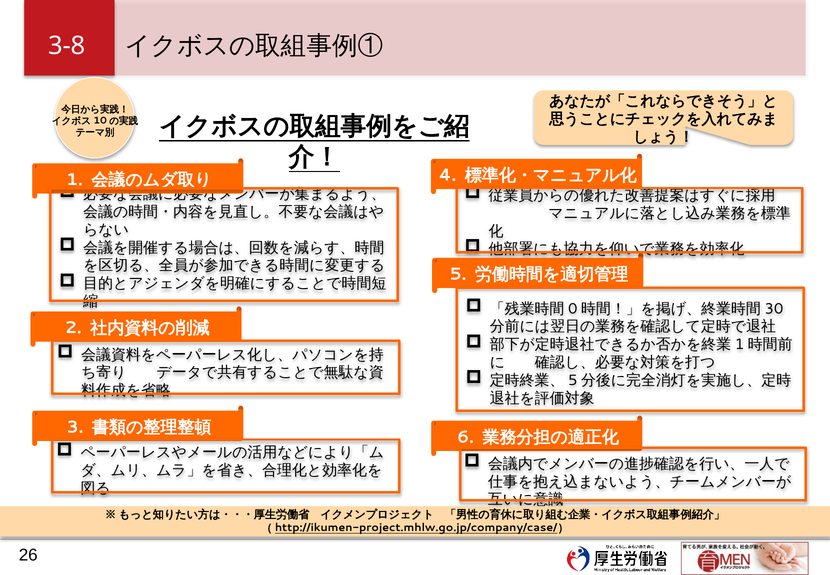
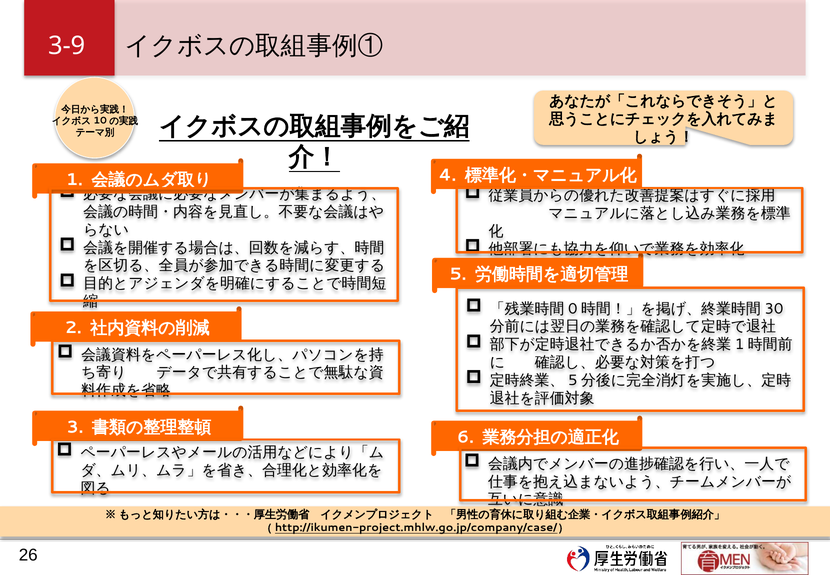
3-8: 3-8 -> 3-9
